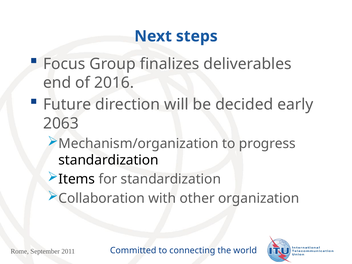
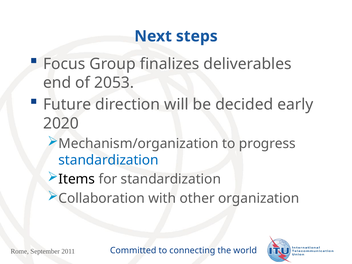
2016: 2016 -> 2053
2063: 2063 -> 2020
standardization at (109, 160) colour: black -> blue
